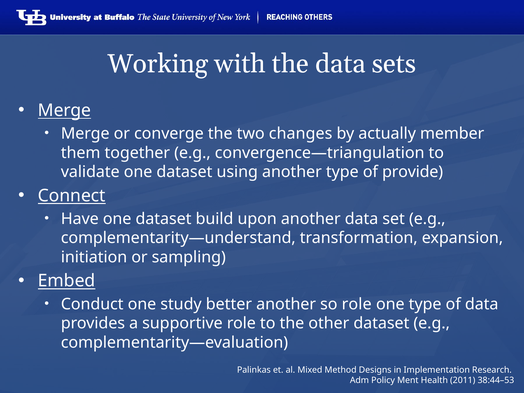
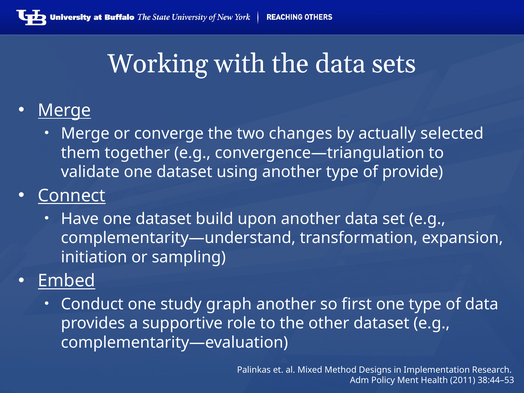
member: member -> selected
better: better -> graph
so role: role -> first
